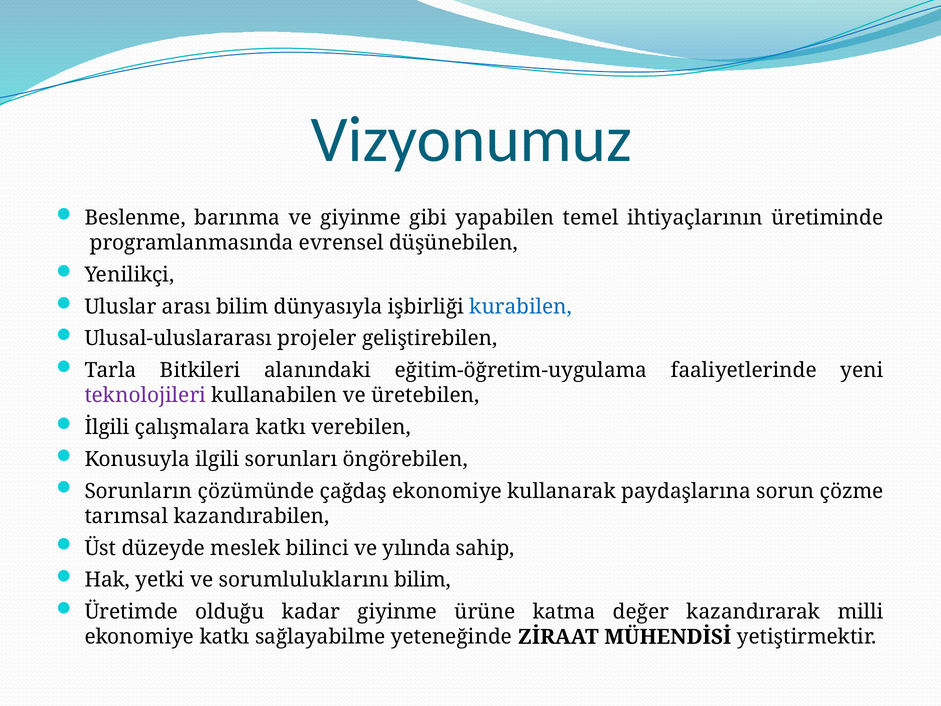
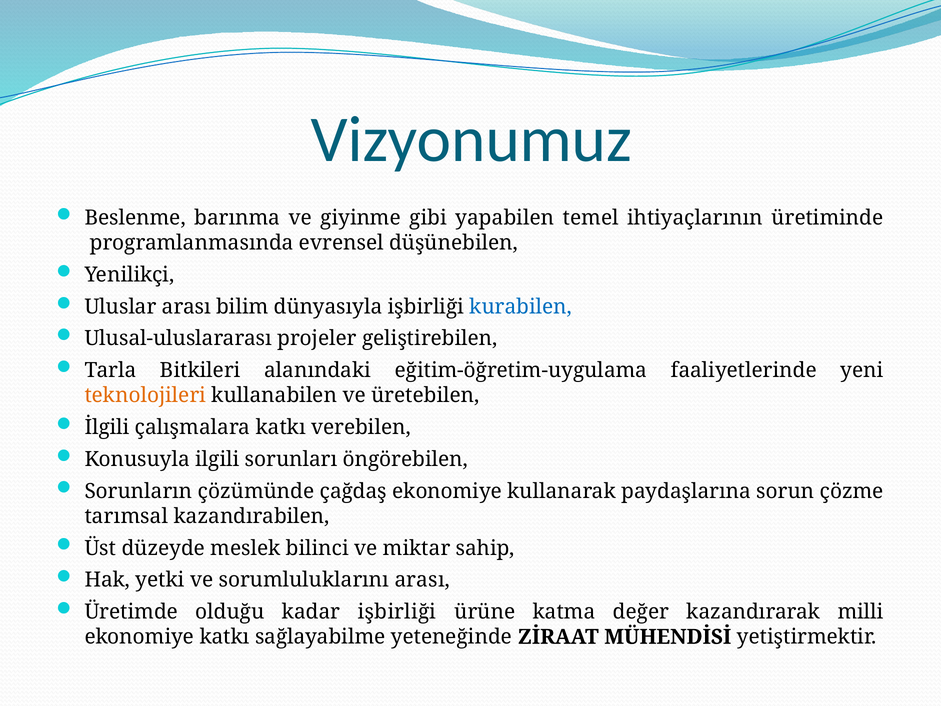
teknolojileri colour: purple -> orange
yılında: yılında -> miktar
sorumluluklarını bilim: bilim -> arası
kadar giyinme: giyinme -> işbirliği
